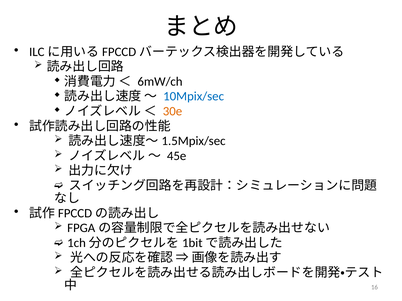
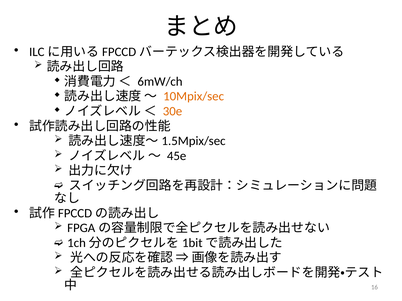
10Mpix/sec colour: blue -> orange
